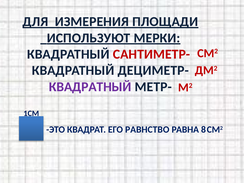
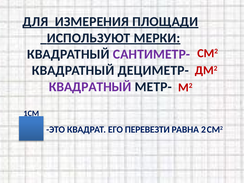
САНТИМЕТР- colour: red -> purple
РАВНСТВО: РАВНСТВО -> ПЕРЕВЕЗТИ
8: 8 -> 2
